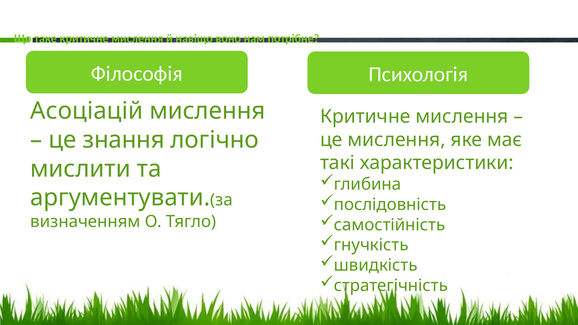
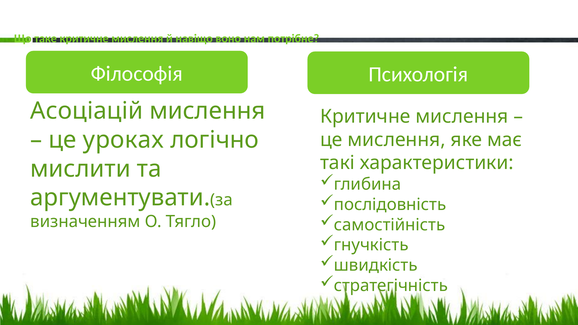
знання: знання -> уроках
